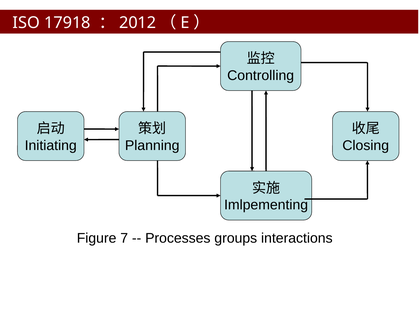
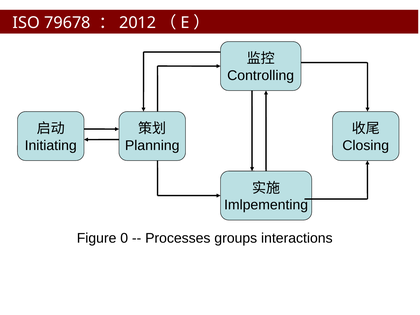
17918: 17918 -> 79678
7: 7 -> 0
